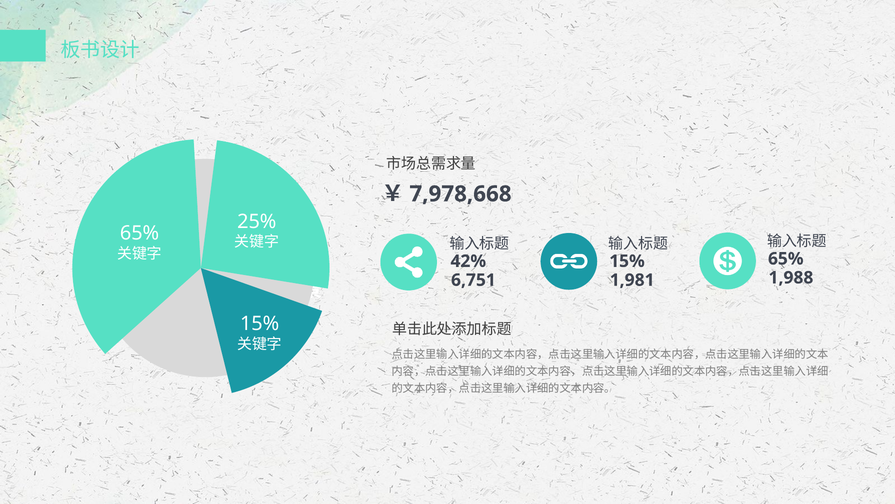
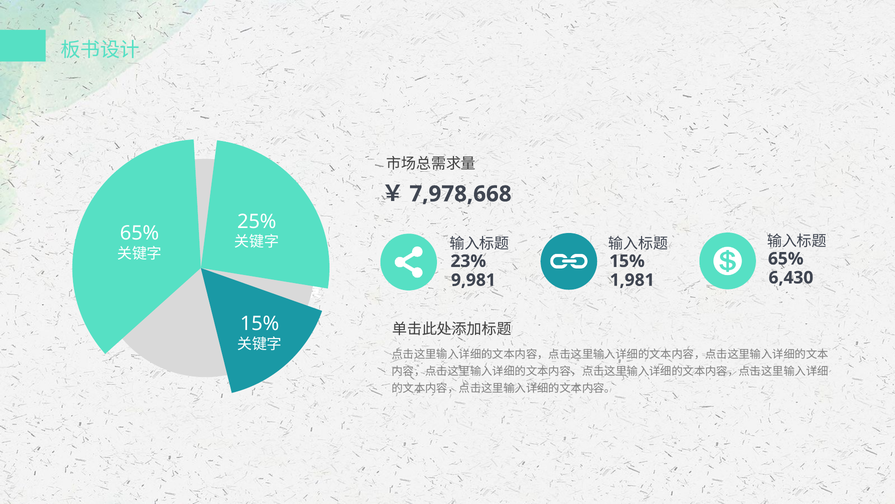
42%: 42% -> 23%
1,988: 1,988 -> 6,430
6,751: 6,751 -> 9,981
